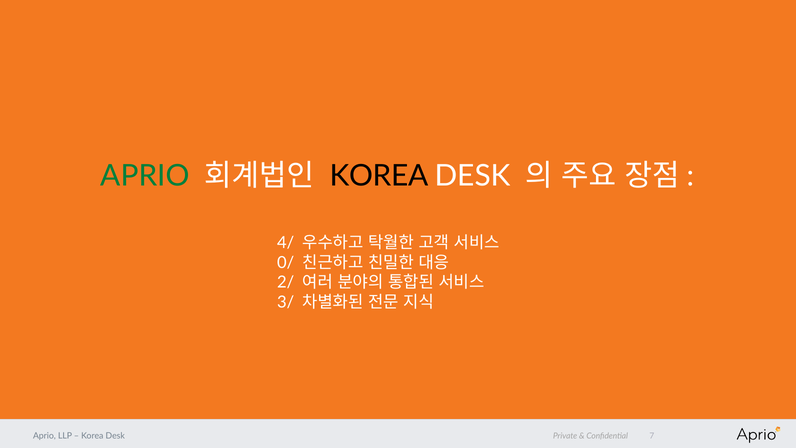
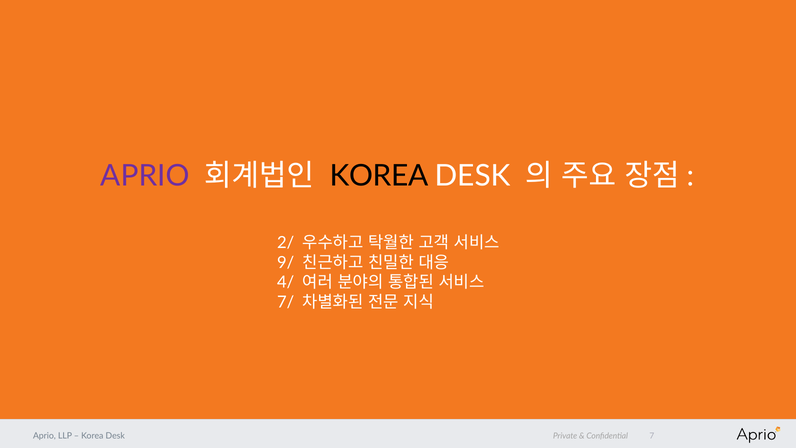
APRIO at (145, 176) colour: green -> purple
4/: 4/ -> 2/
0/: 0/ -> 9/
2/: 2/ -> 4/
3/: 3/ -> 7/
